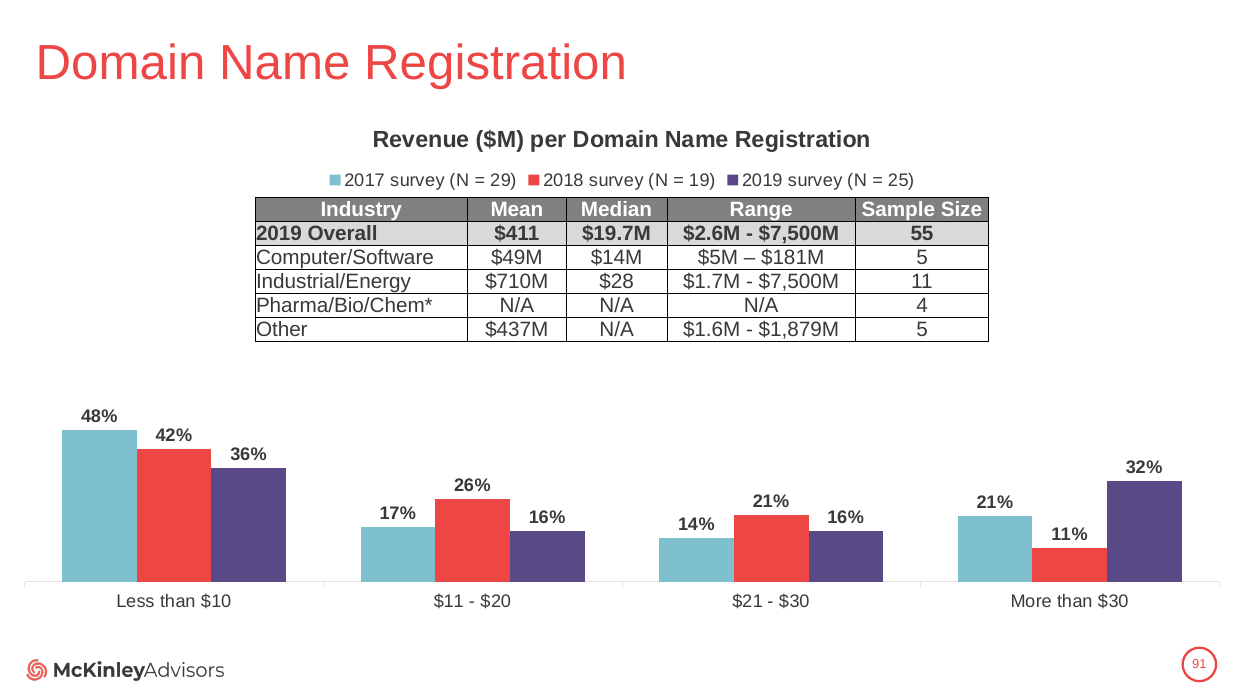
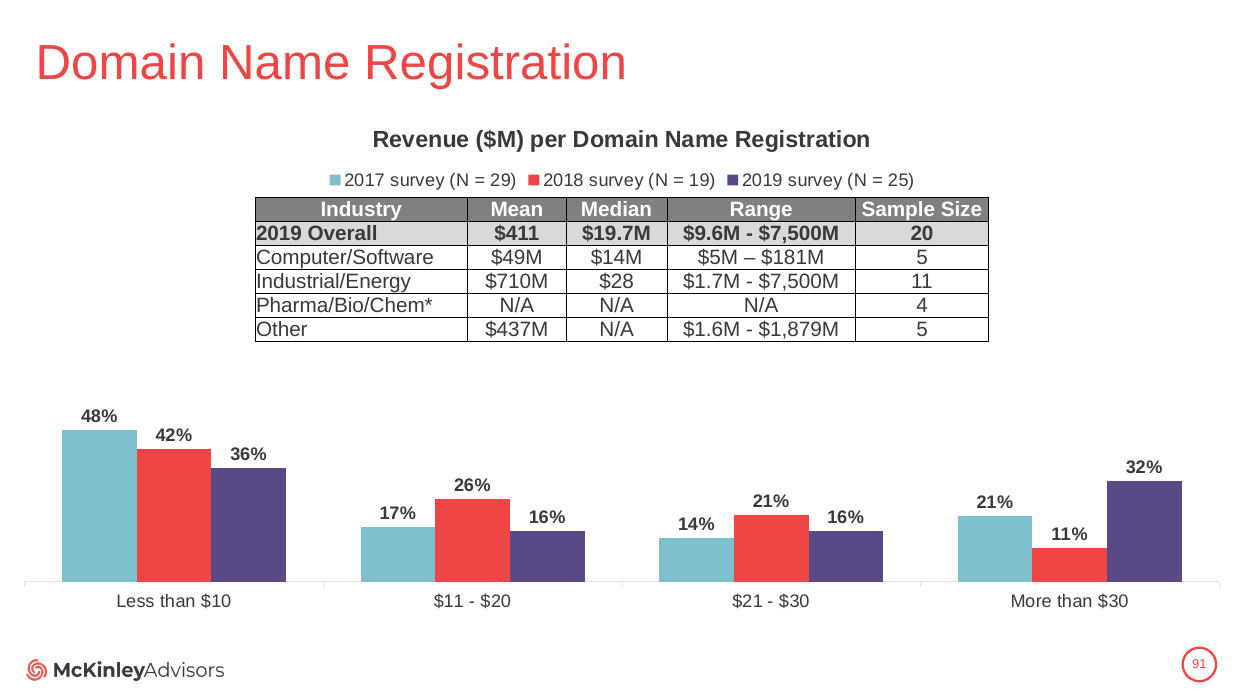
$2.6M: $2.6M -> $9.6M
55: 55 -> 20
